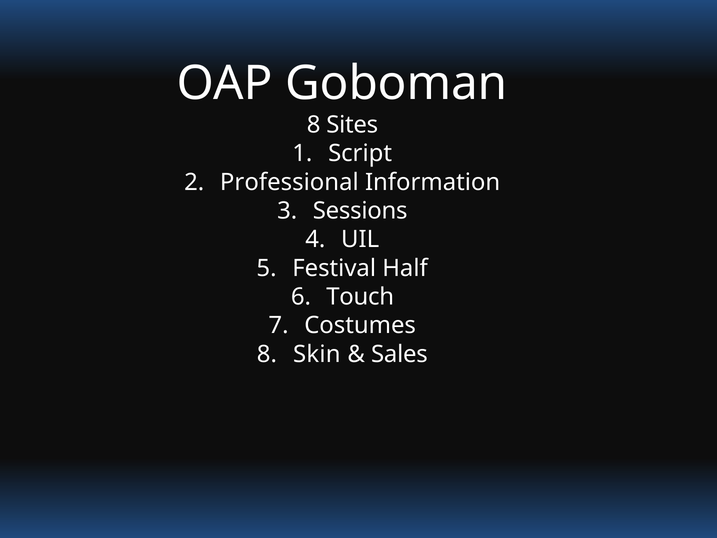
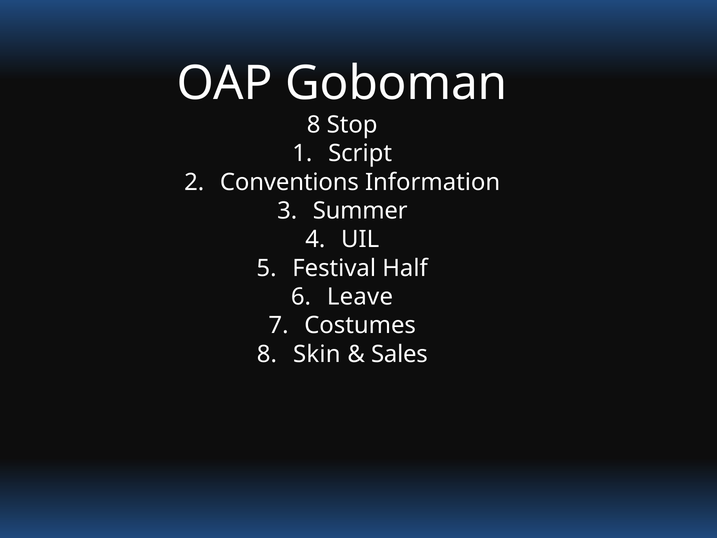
Sites: Sites -> Stop
Professional: Professional -> Conventions
Sessions: Sessions -> Summer
Touch: Touch -> Leave
